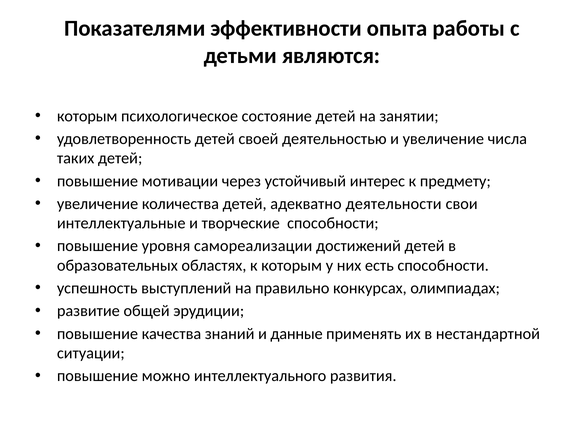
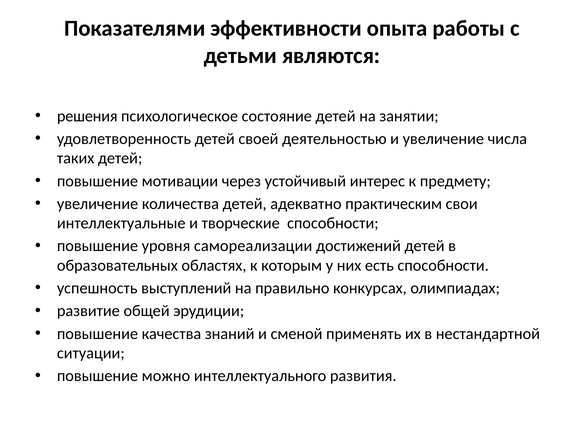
которым at (87, 116): которым -> решения
деятельности: деятельности -> практическим
данные: данные -> сменой
